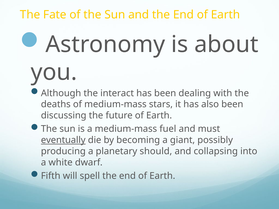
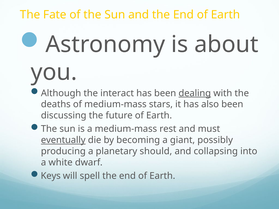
dealing underline: none -> present
fuel: fuel -> rest
Fifth: Fifth -> Keys
